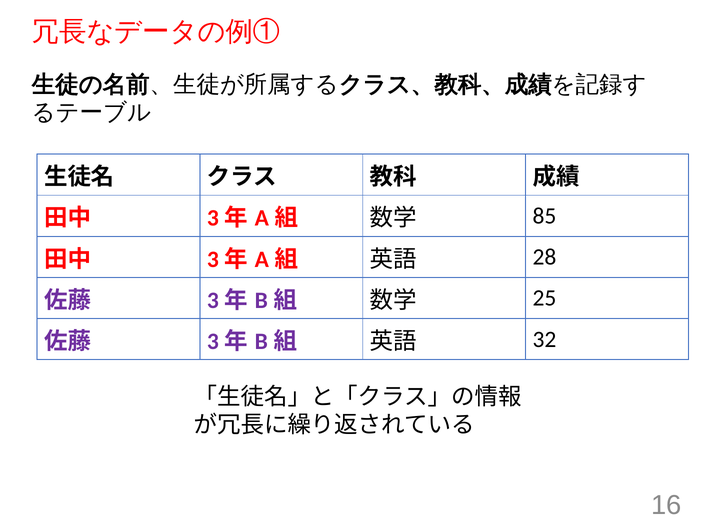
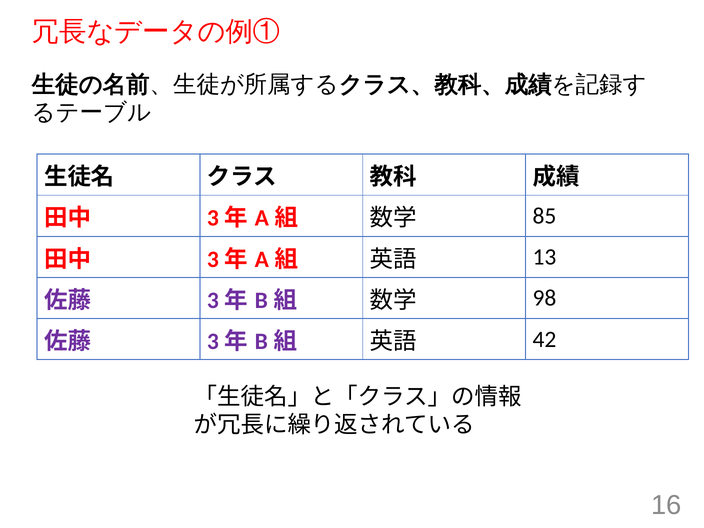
28: 28 -> 13
25: 25 -> 98
32: 32 -> 42
